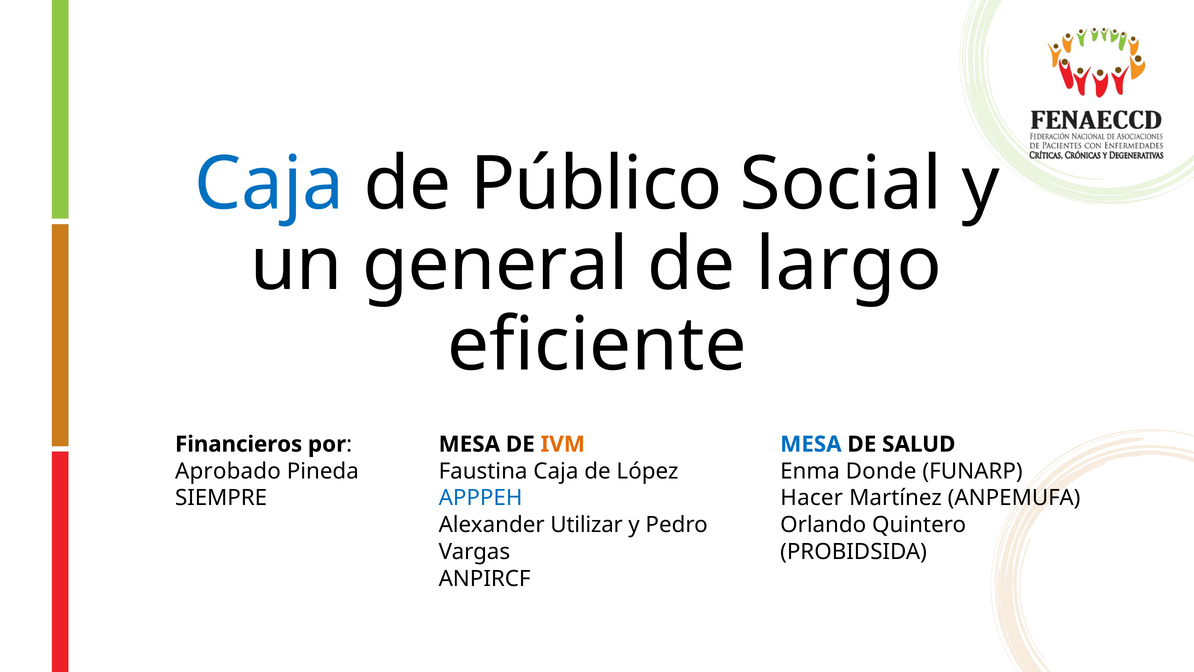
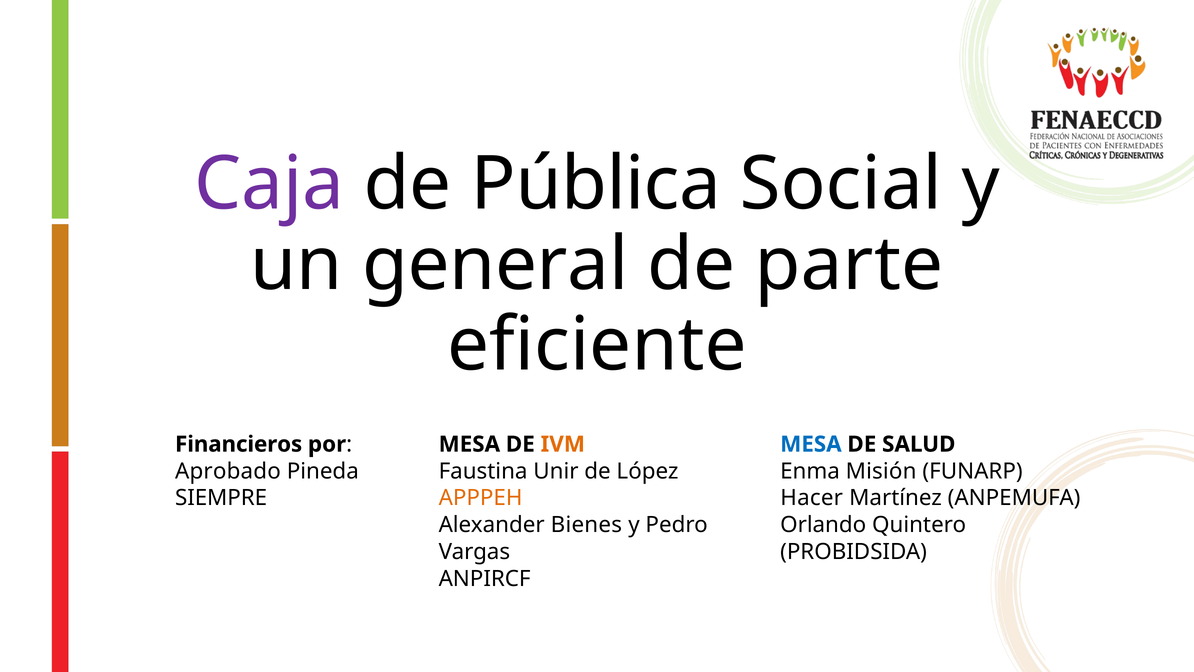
Caja at (269, 184) colour: blue -> purple
Público: Público -> Pública
largo: largo -> parte
Faustina Caja: Caja -> Unir
Donde: Donde -> Misión
APPPEH colour: blue -> orange
Utilizar: Utilizar -> Bienes
